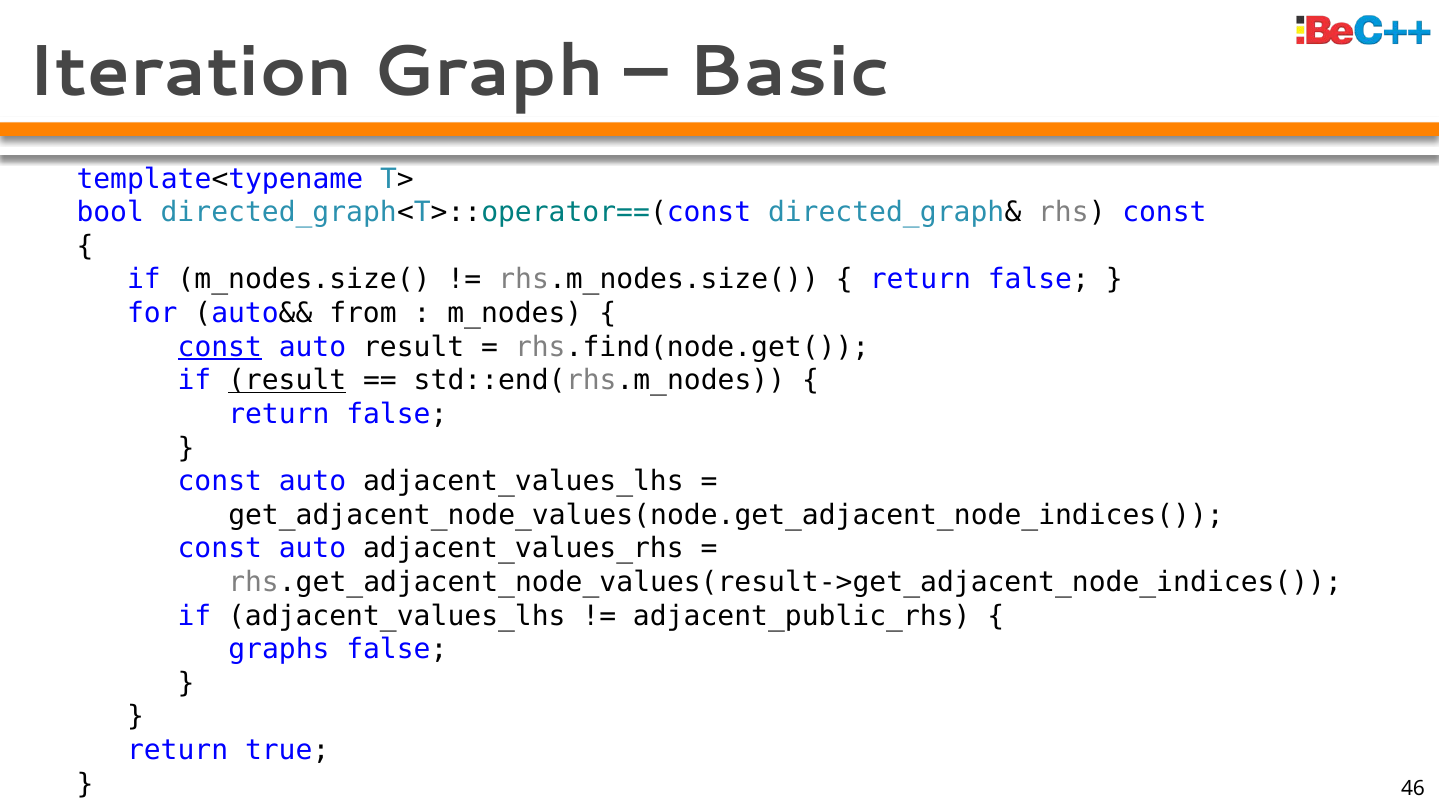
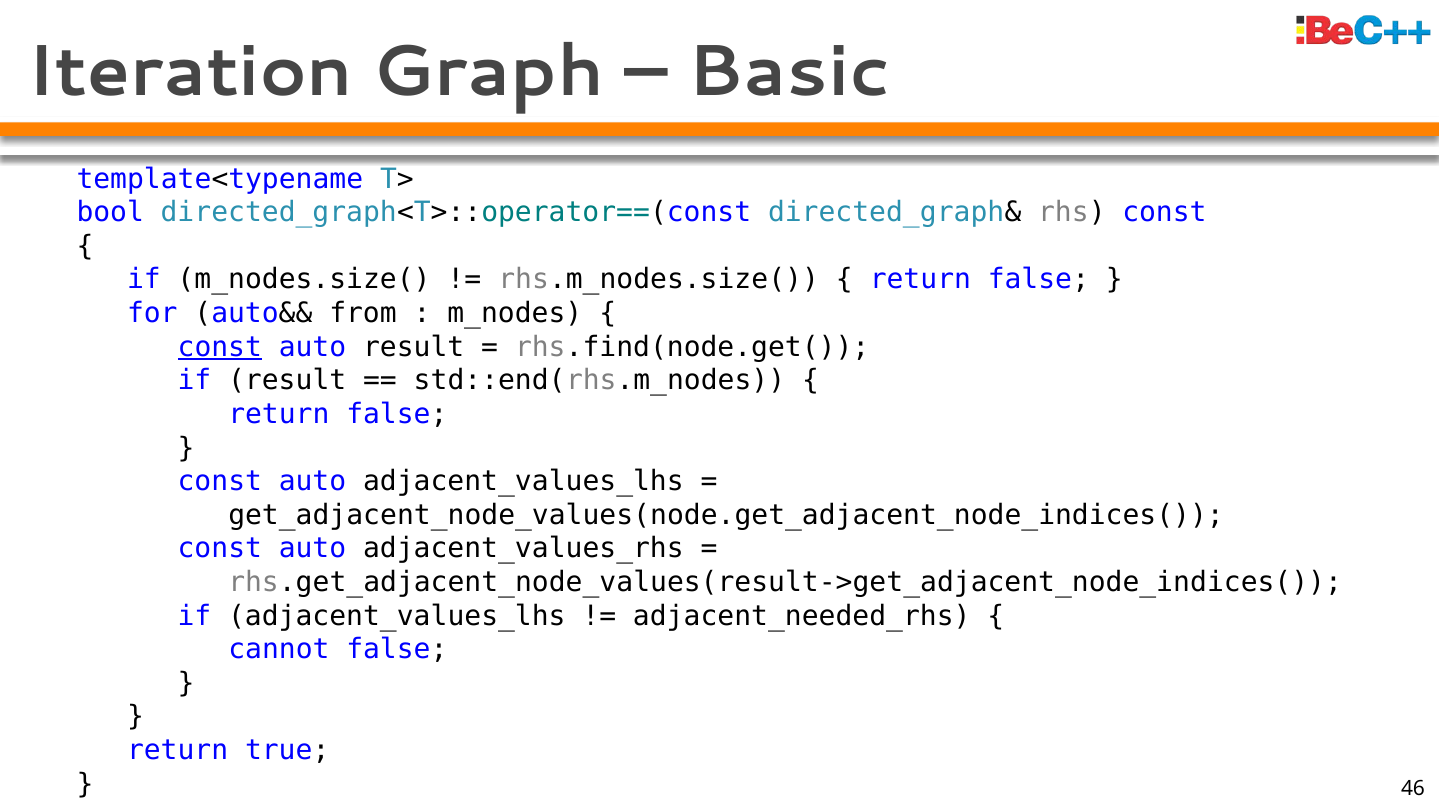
result at (287, 380) underline: present -> none
adjacent_public_rhs: adjacent_public_rhs -> adjacent_needed_rhs
graphs: graphs -> cannot
